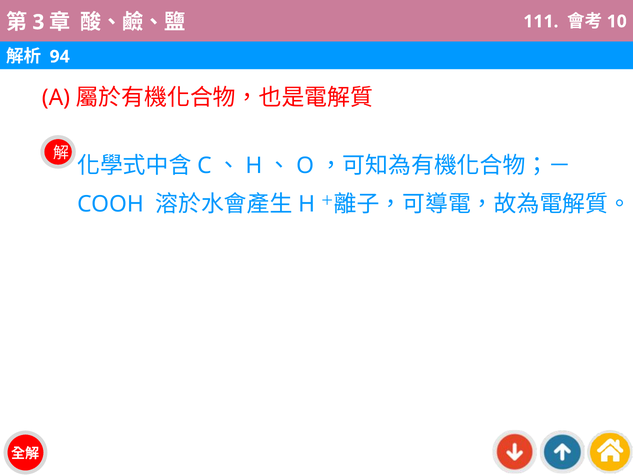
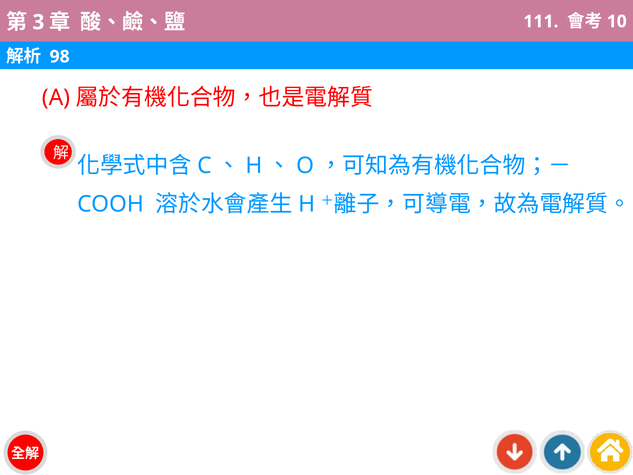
94: 94 -> 98
